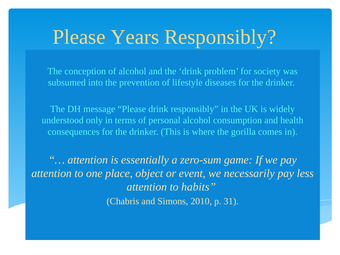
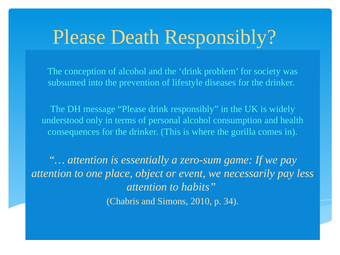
Years: Years -> Death
31: 31 -> 34
